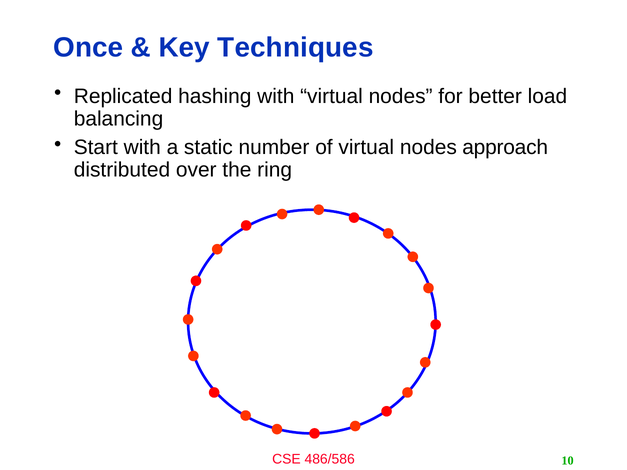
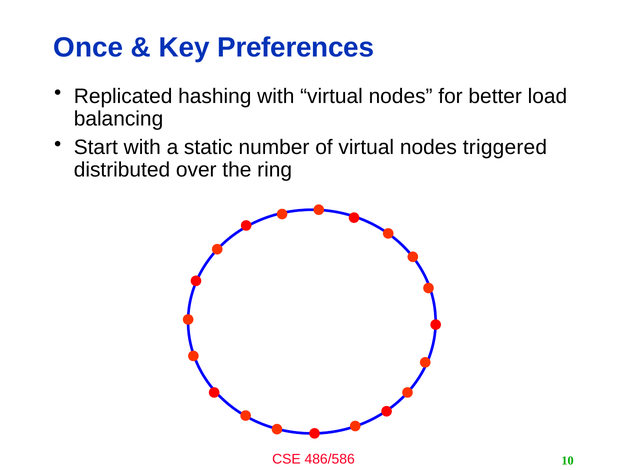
Techniques: Techniques -> Preferences
approach: approach -> triggered
